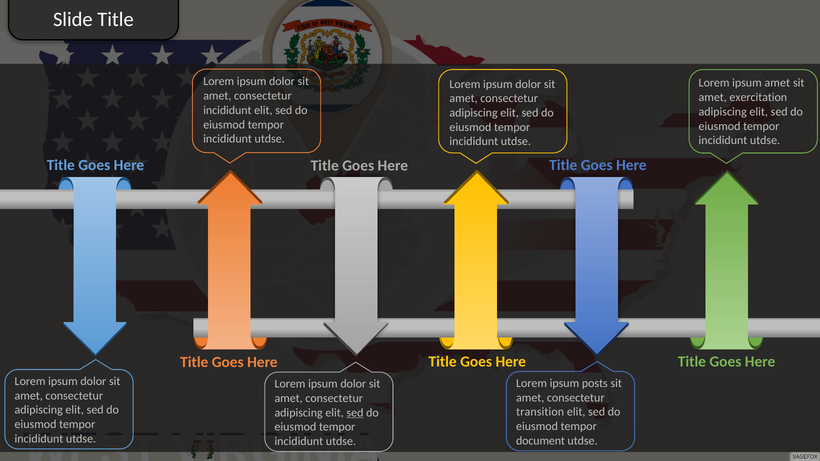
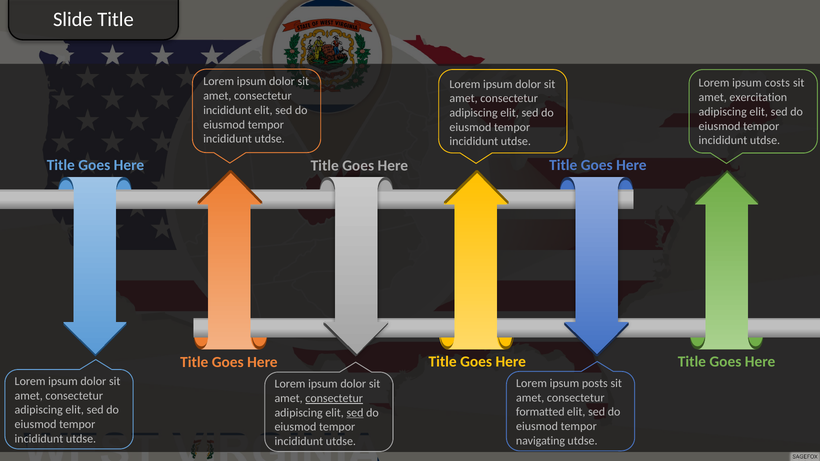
ipsum amet: amet -> costs
consectetur at (334, 398) underline: none -> present
transition: transition -> formatted
document: document -> navigating
